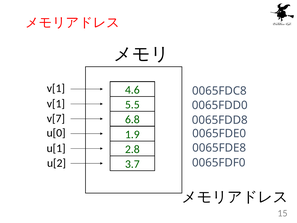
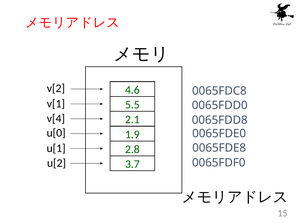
v[1 at (56, 88): v[1 -> v[2
v[7: v[7 -> v[4
6.8: 6.8 -> 2.1
